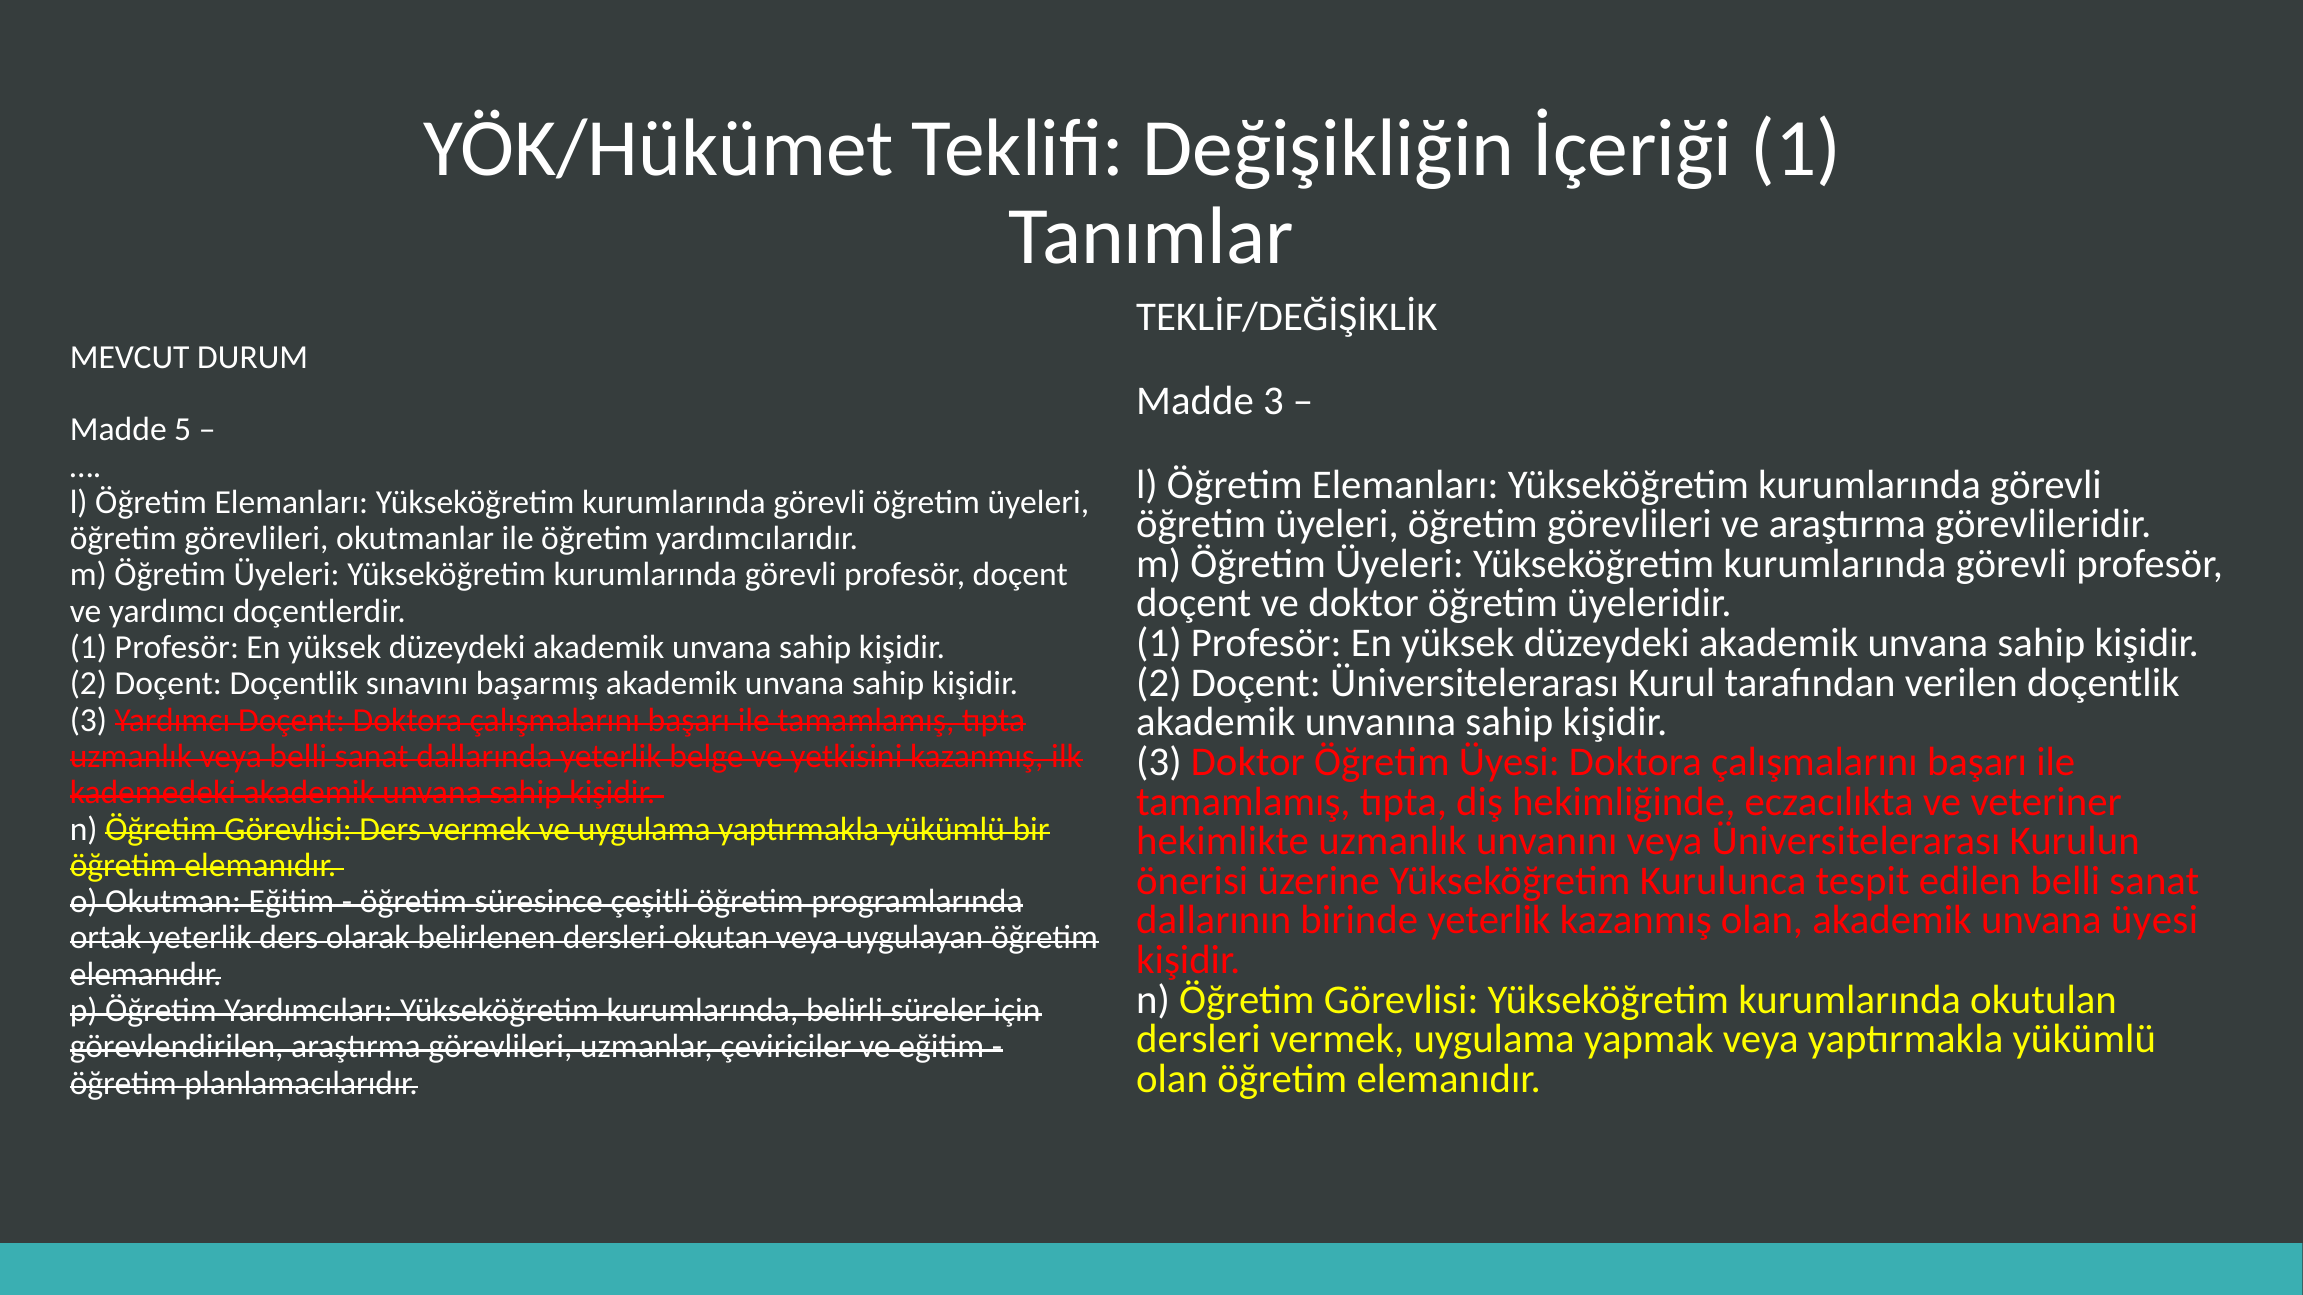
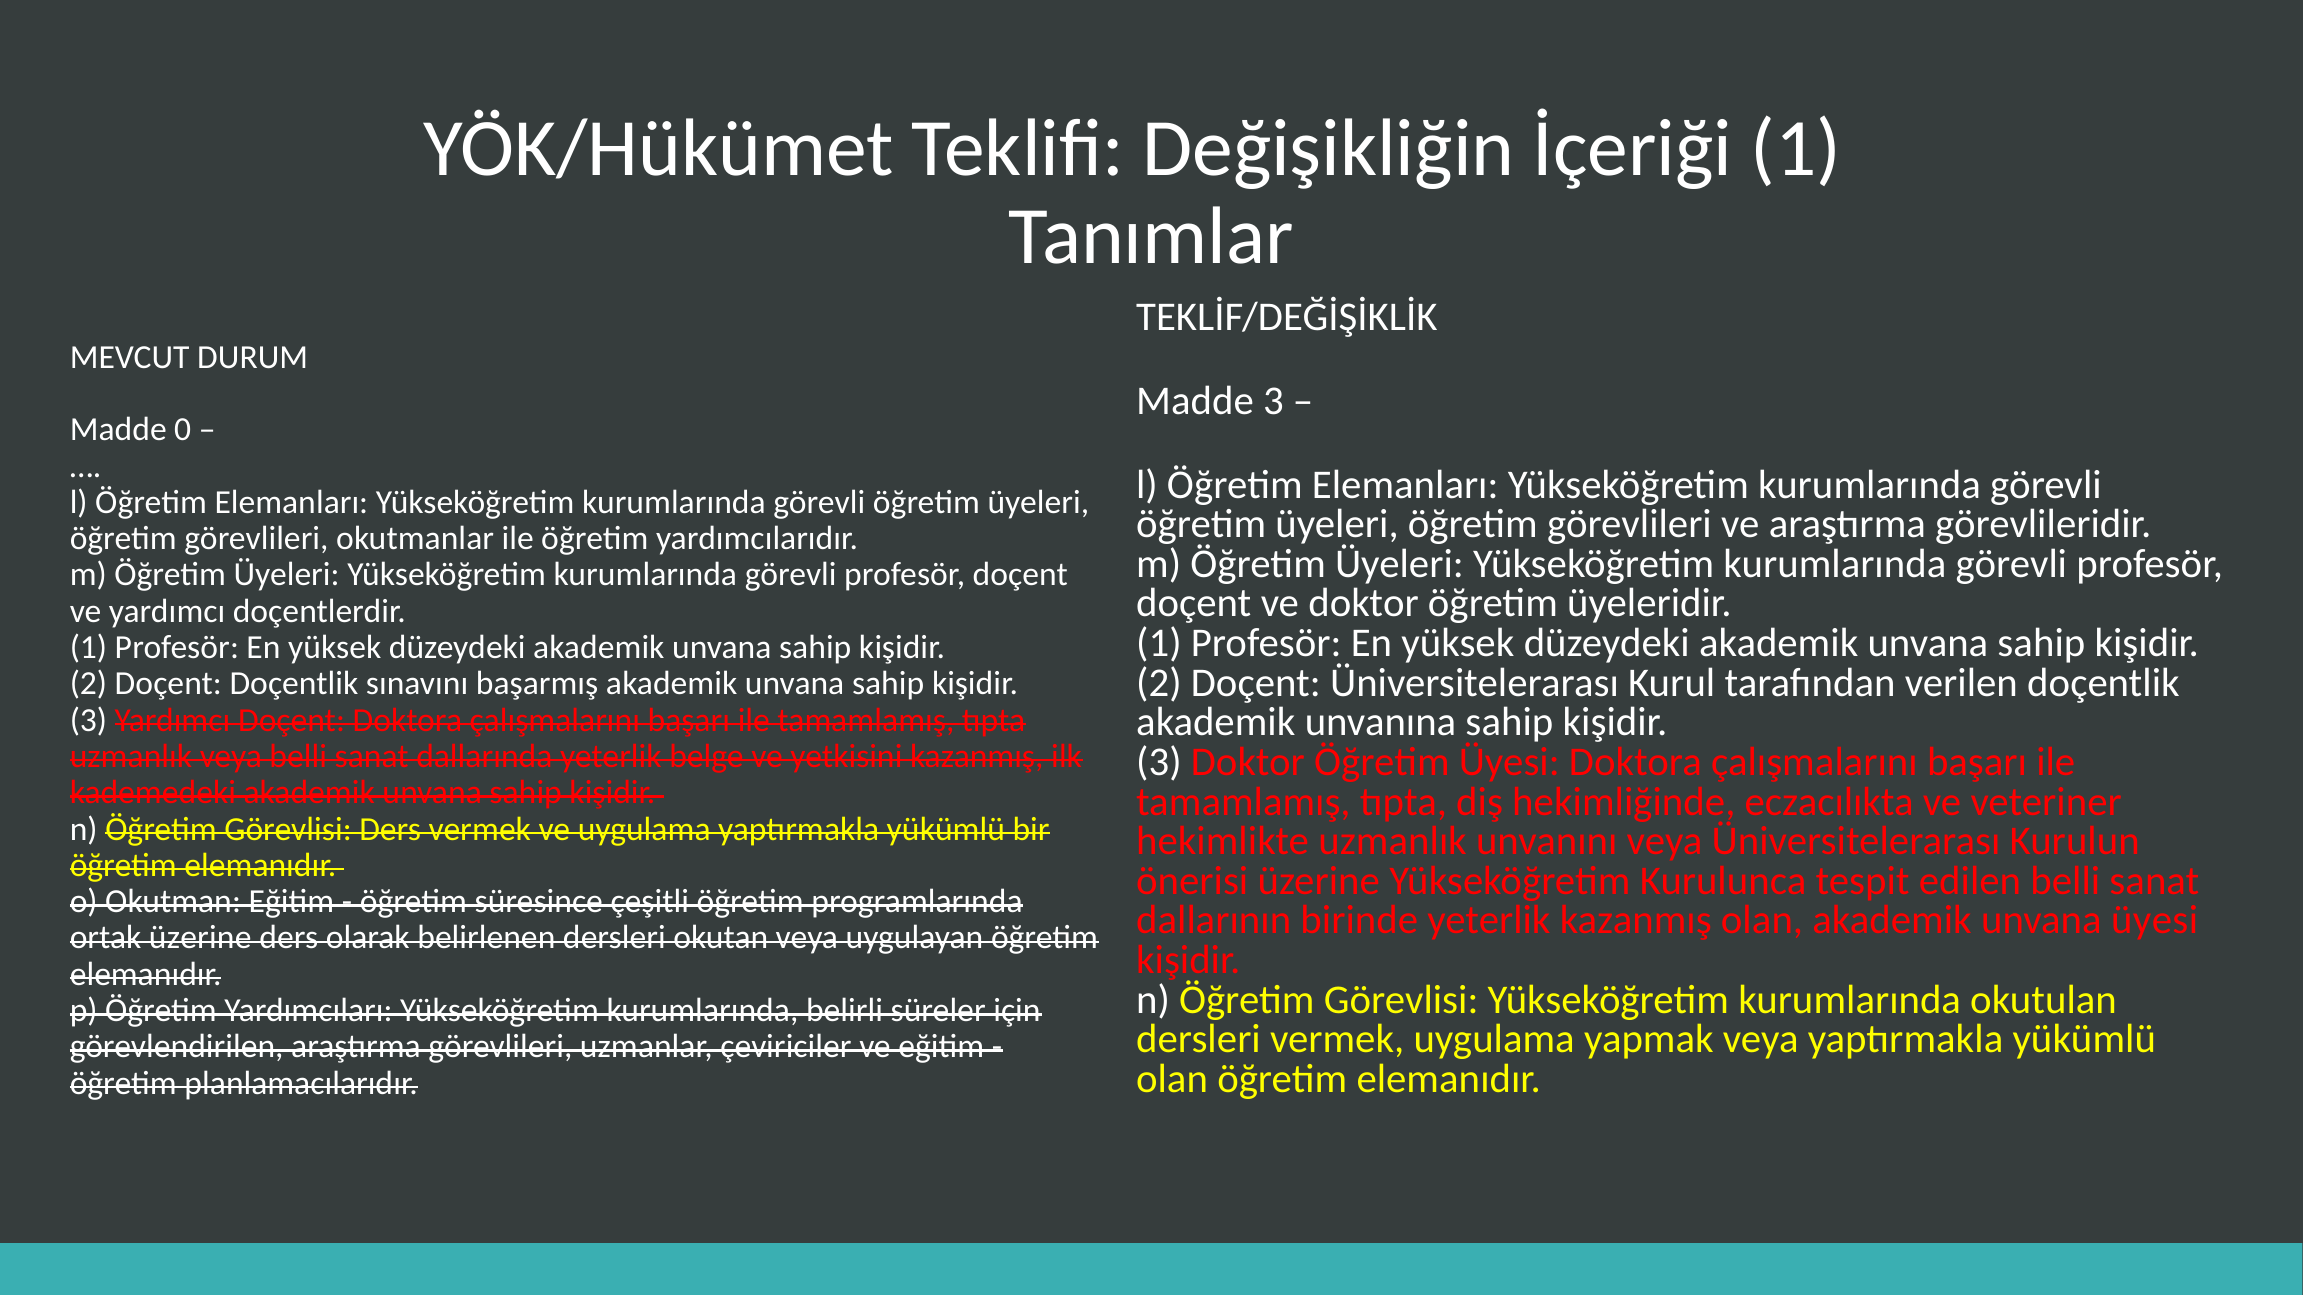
5: 5 -> 0
ortak yeterlik: yeterlik -> üzerine
